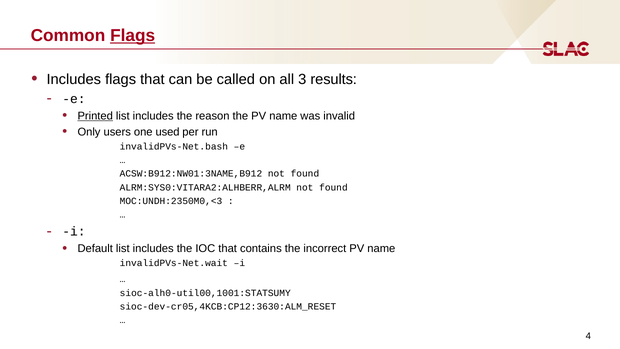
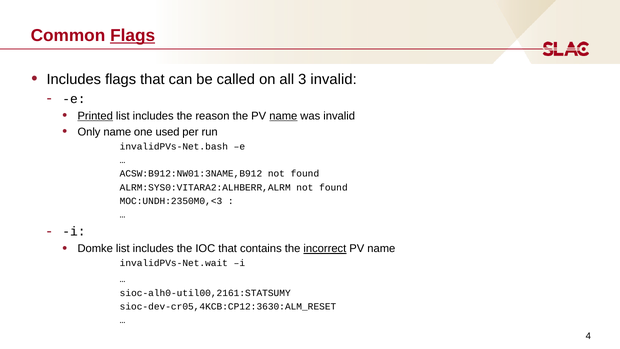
3 results: results -> invalid
name at (283, 116) underline: none -> present
Only users: users -> name
Default: Default -> Domke
incorrect underline: none -> present
sioc-alh0-util00,1001:STATSUMY: sioc-alh0-util00,1001:STATSUMY -> sioc-alh0-util00,2161:STATSUMY
